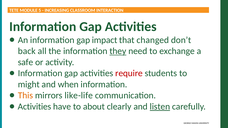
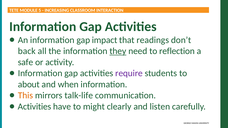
changed: changed -> readings
exchange: exchange -> reflection
require colour: red -> purple
might: might -> about
like-life: like-life -> talk-life
about: about -> might
listen underline: present -> none
